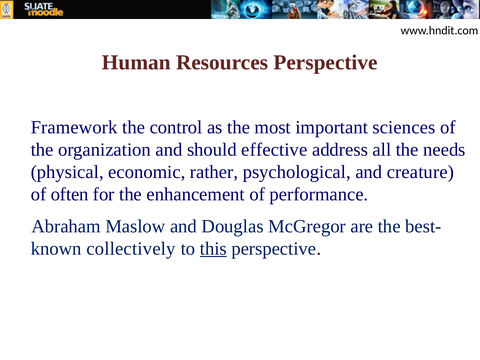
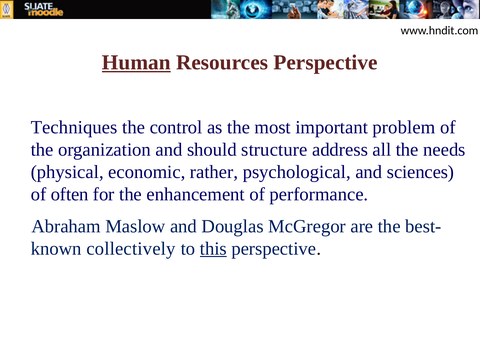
Human underline: none -> present
Framework: Framework -> Techniques
sciences: sciences -> problem
effective: effective -> structure
creature: creature -> sciences
